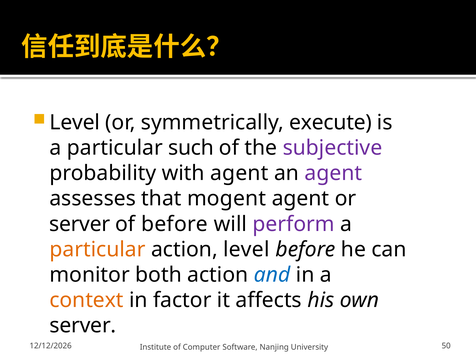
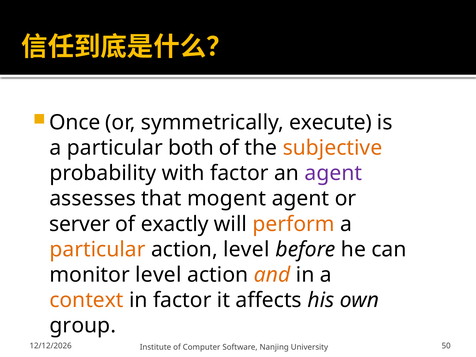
Level at (75, 122): Level -> Once
such: such -> both
subjective colour: purple -> orange
with agent: agent -> factor
of before: before -> exactly
perform colour: purple -> orange
monitor both: both -> level
and colour: blue -> orange
server at (83, 326): server -> group
